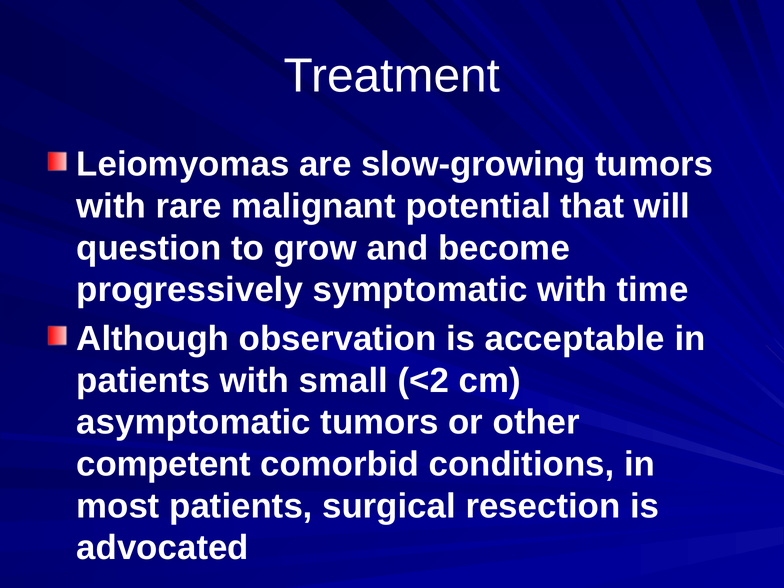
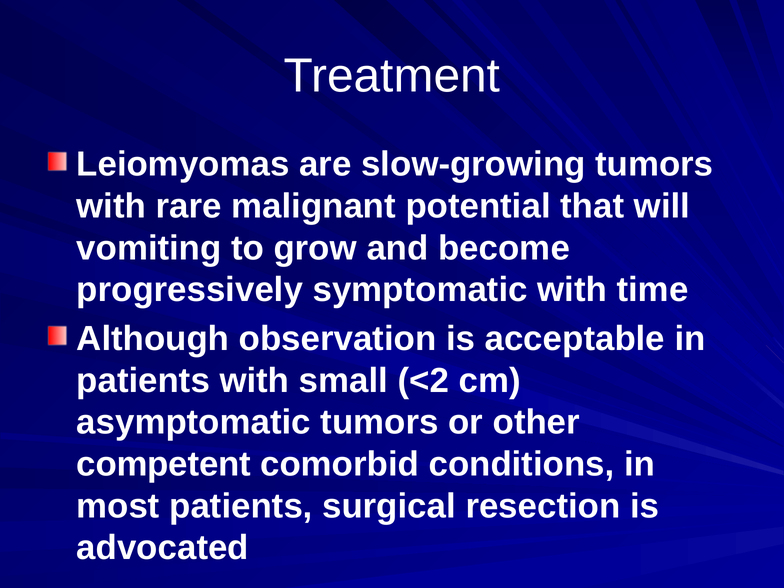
question: question -> vomiting
